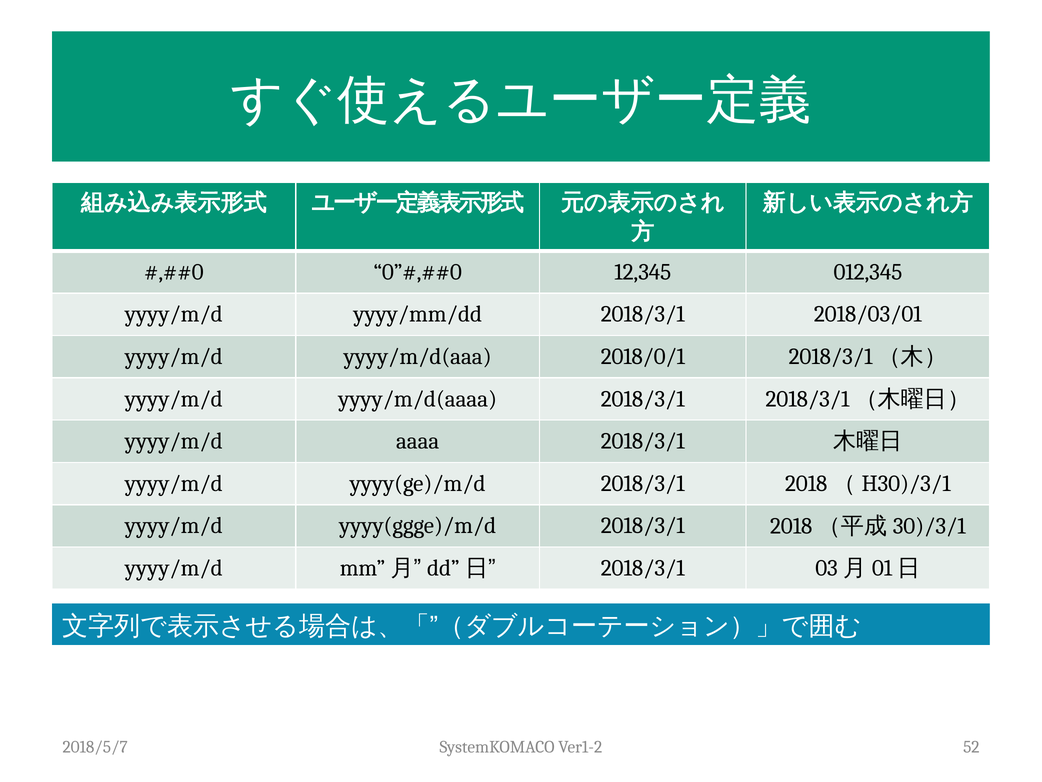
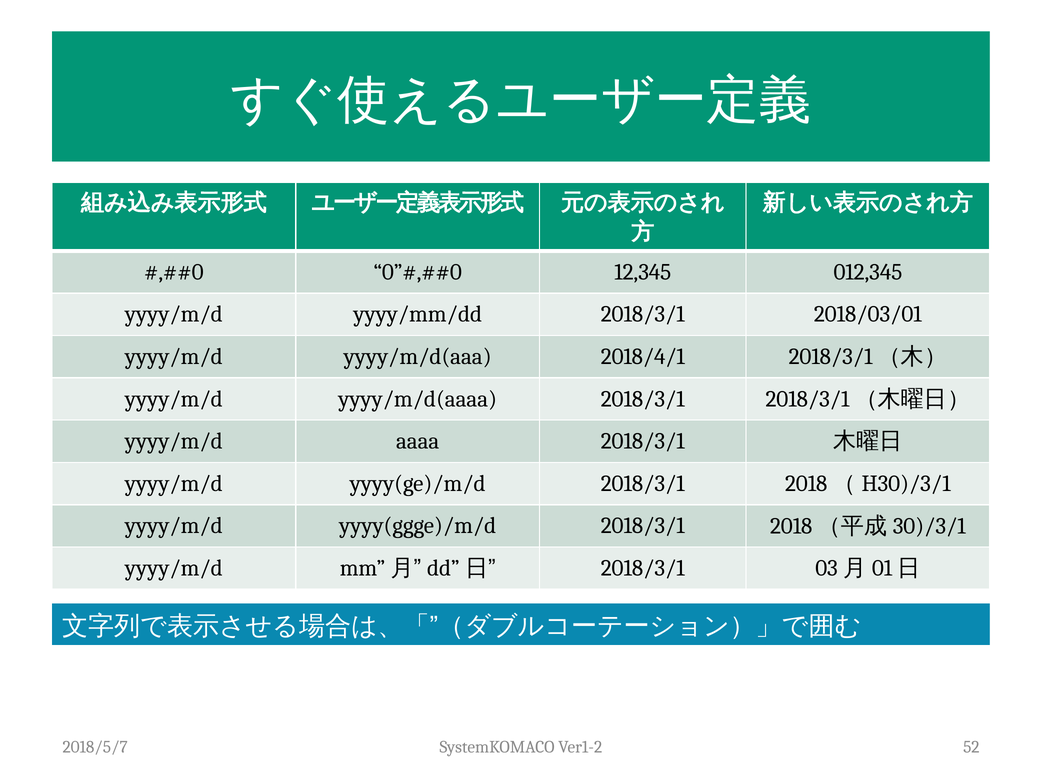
2018/0/1: 2018/0/1 -> 2018/4/1
